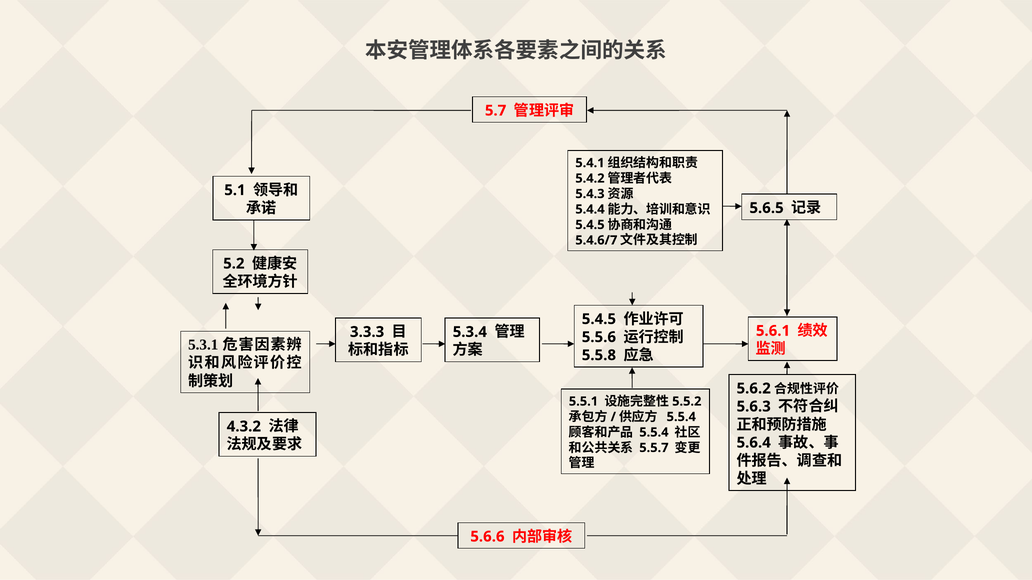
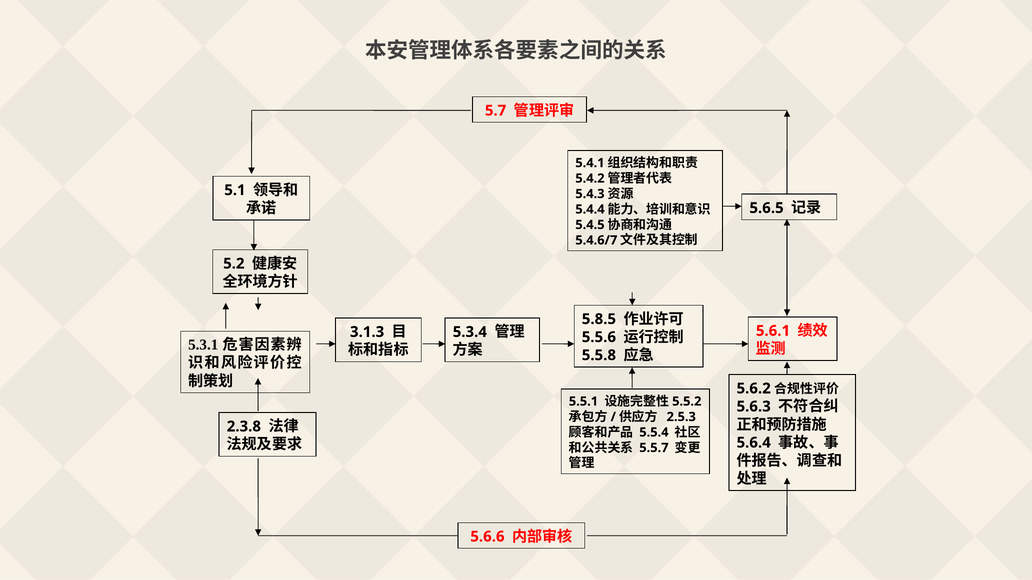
5.4.5 at (599, 319): 5.4.5 -> 5.8.5
3.3.3: 3.3.3 -> 3.1.3
5.5.4 at (681, 417): 5.5.4 -> 2.5.3
4.3.2: 4.3.2 -> 2.3.8
